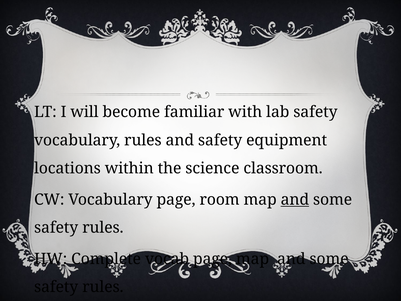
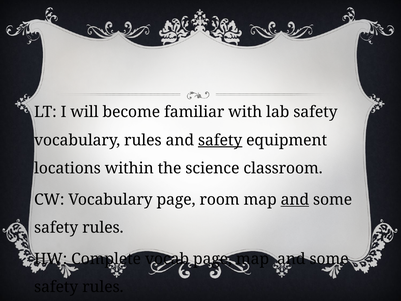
safety at (220, 140) underline: none -> present
